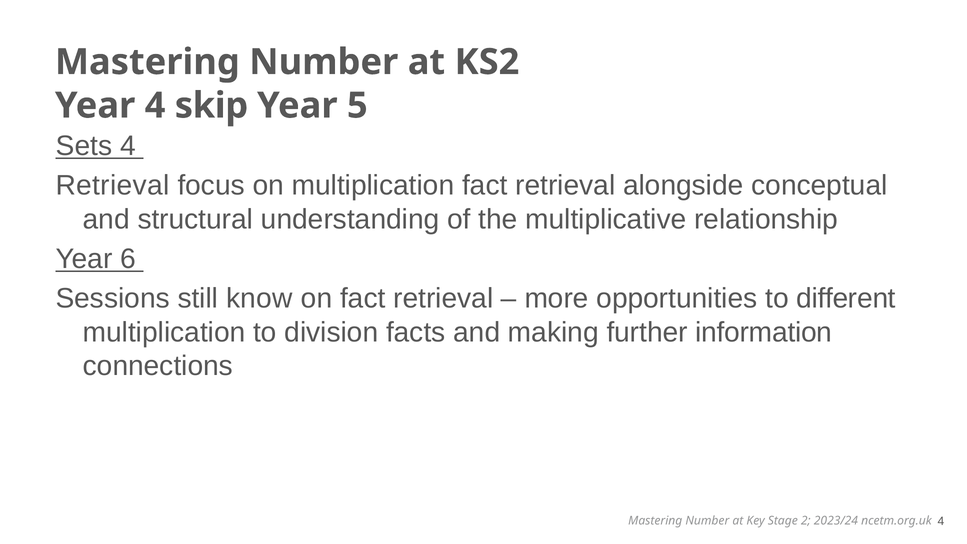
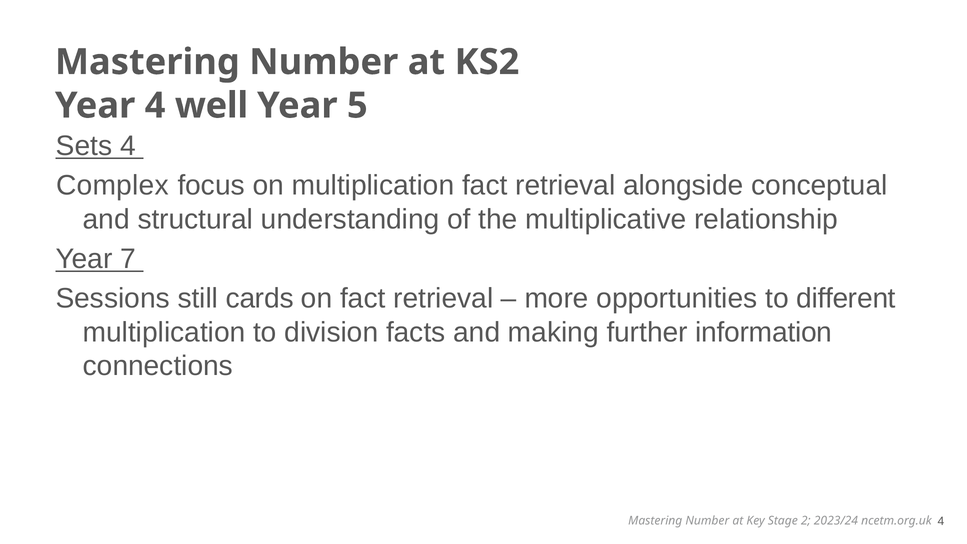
skip: skip -> well
Retrieval at (113, 186): Retrieval -> Complex
6: 6 -> 7
know: know -> cards
